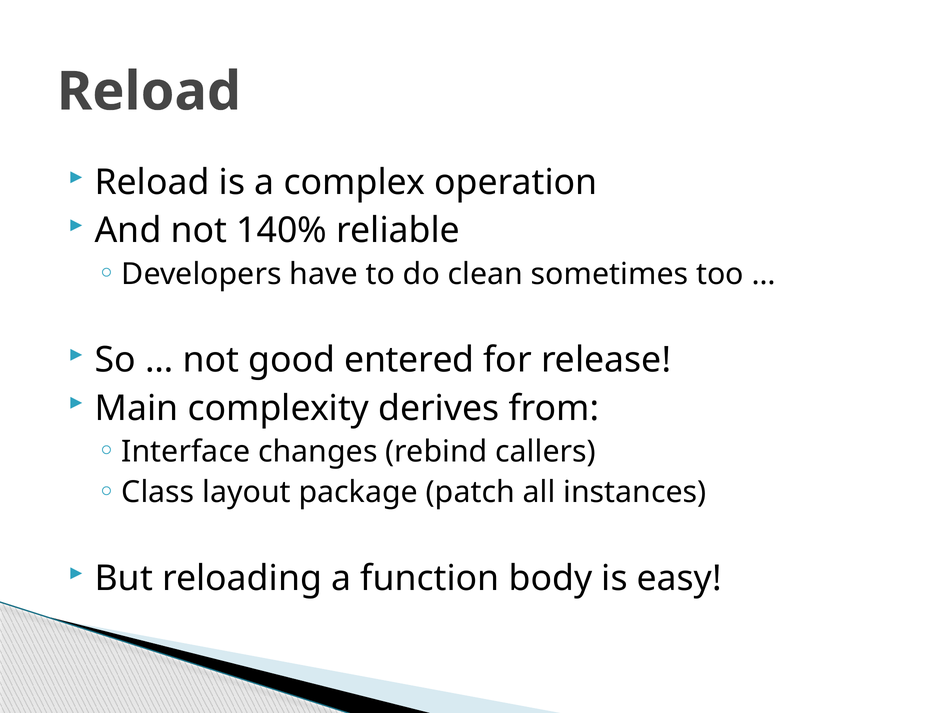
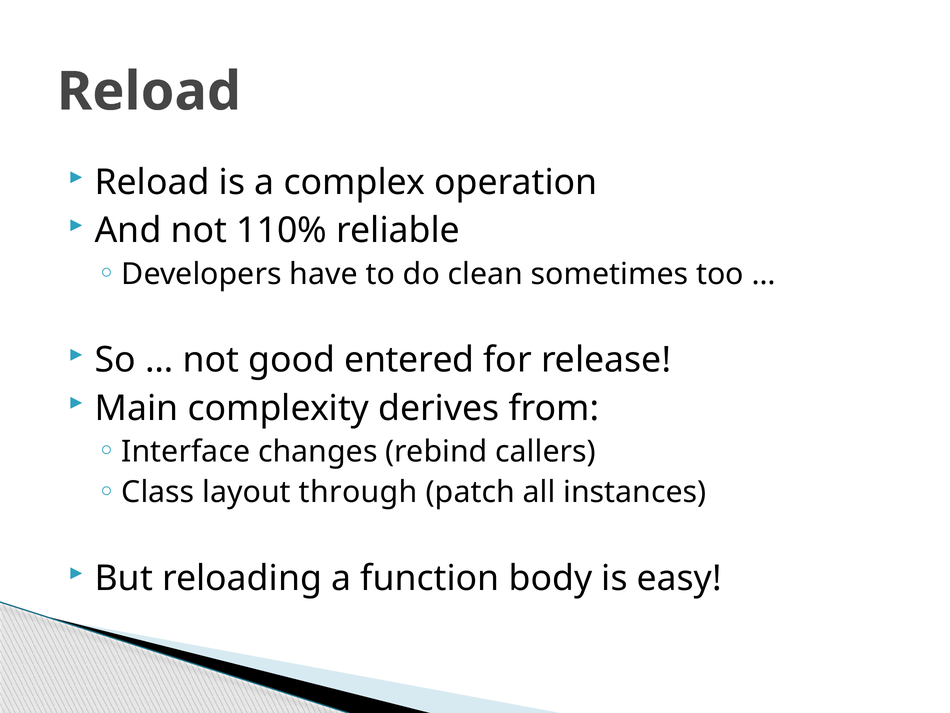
140%: 140% -> 110%
package: package -> through
